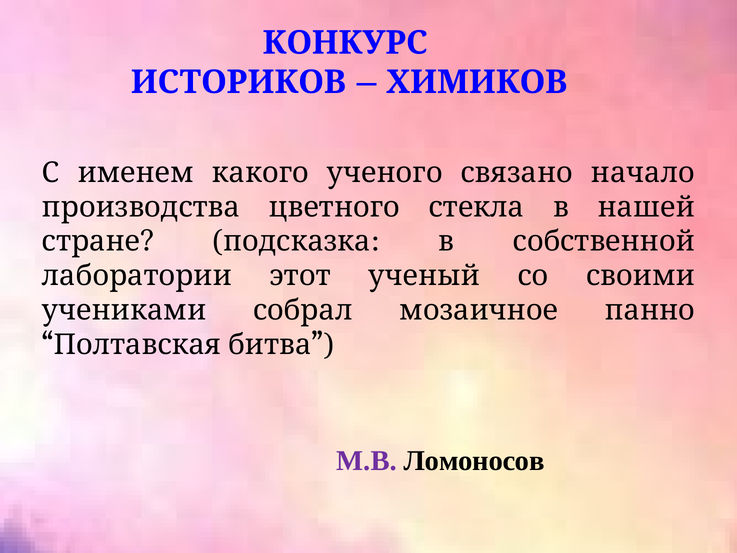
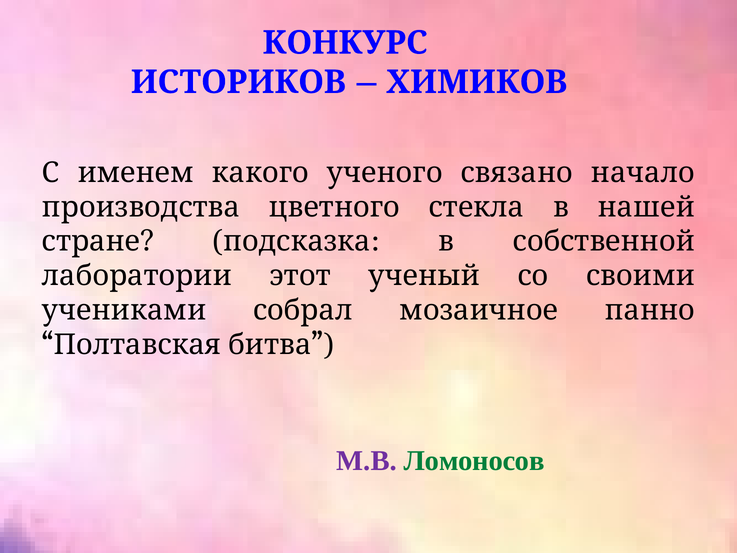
Ломоносов colour: black -> green
